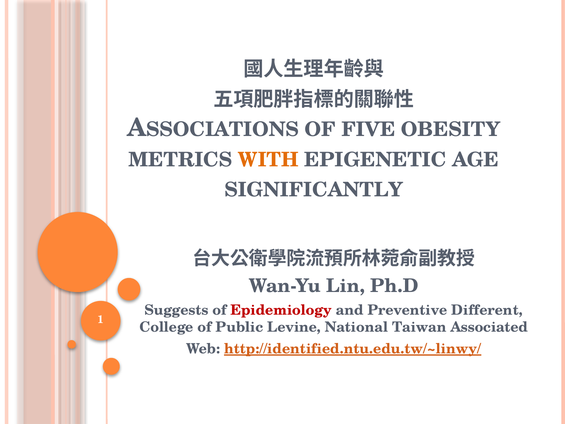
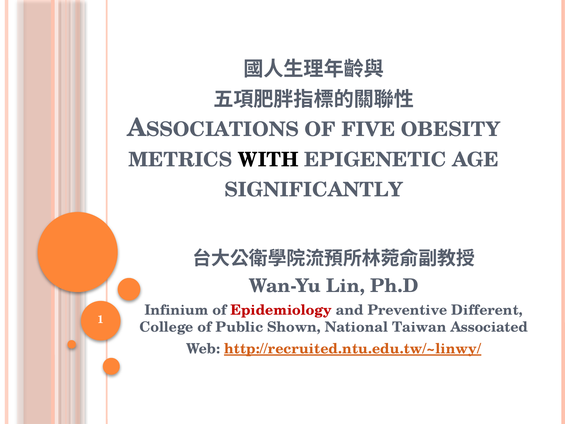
WITH colour: orange -> black
Suggests: Suggests -> Infinium
Levine: Levine -> Shown
http://identified.ntu.edu.tw/~linwy/: http://identified.ntu.edu.tw/~linwy/ -> http://recruited.ntu.edu.tw/~linwy/
